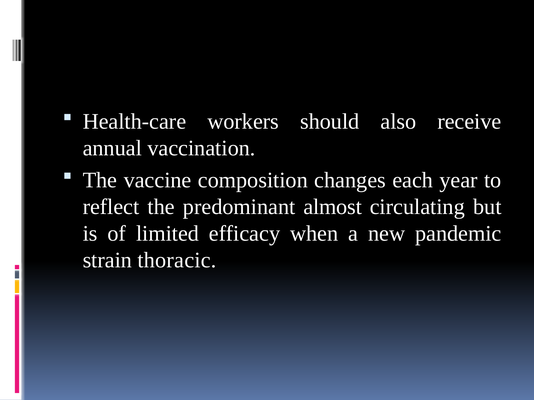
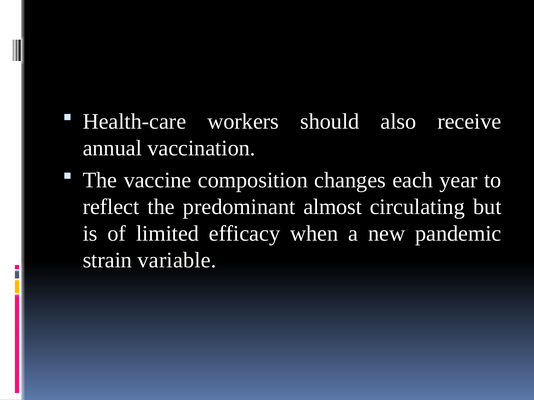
thoracic: thoracic -> variable
